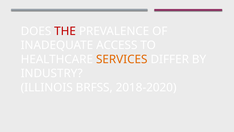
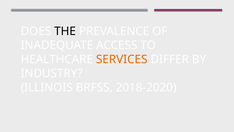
THE colour: red -> black
